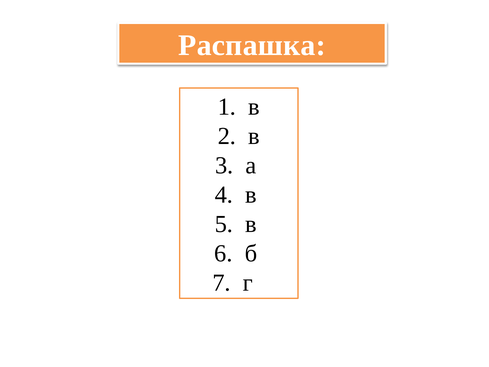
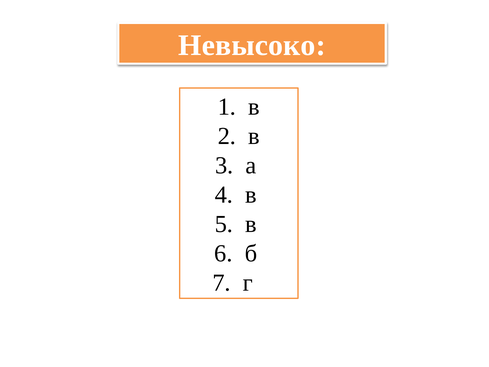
Распашка: Распашка -> Невысоко
